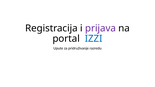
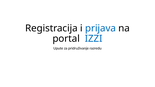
prijava colour: purple -> blue
